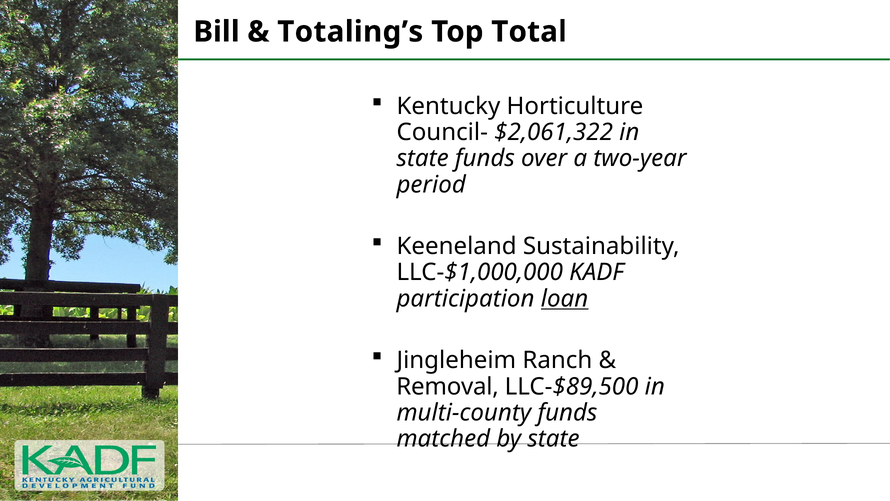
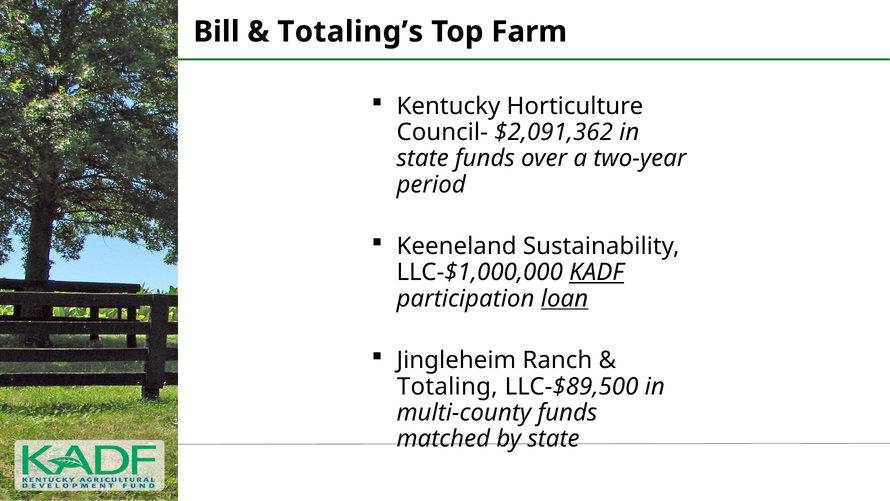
Total: Total -> Farm
$2,061,322: $2,061,322 -> $2,091,362
KADF underline: none -> present
Removal: Removal -> Totaling
